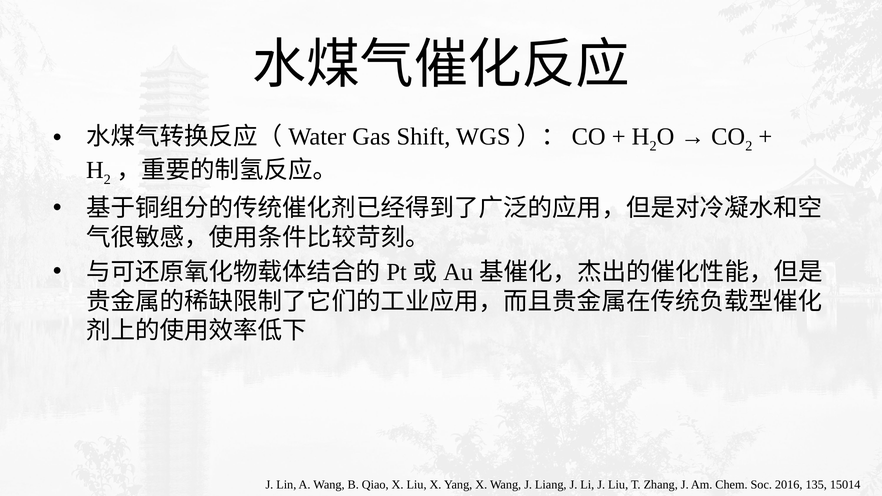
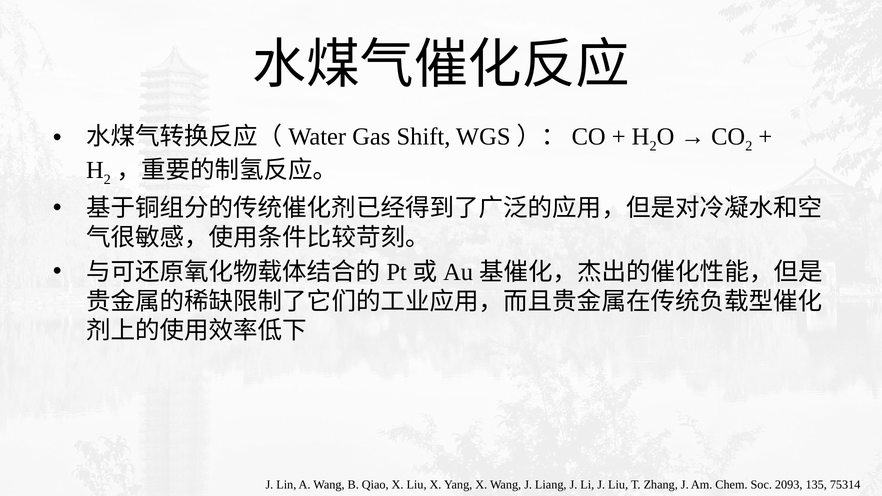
2016: 2016 -> 2093
15014: 15014 -> 75314
